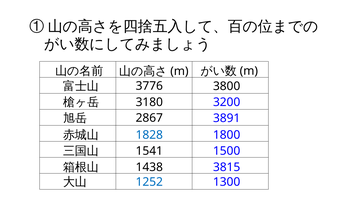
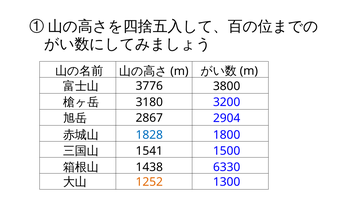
3891: 3891 -> 2904
3815: 3815 -> 6330
1252 colour: blue -> orange
